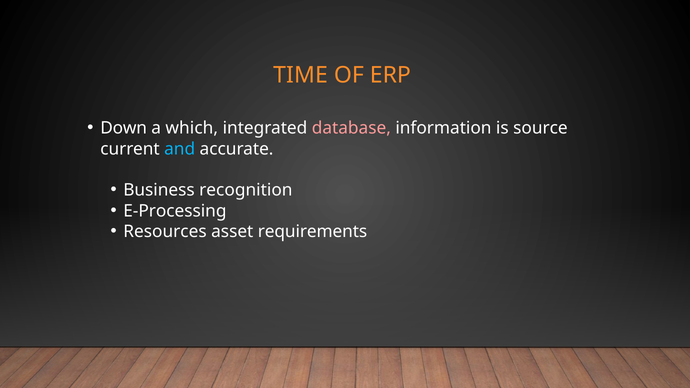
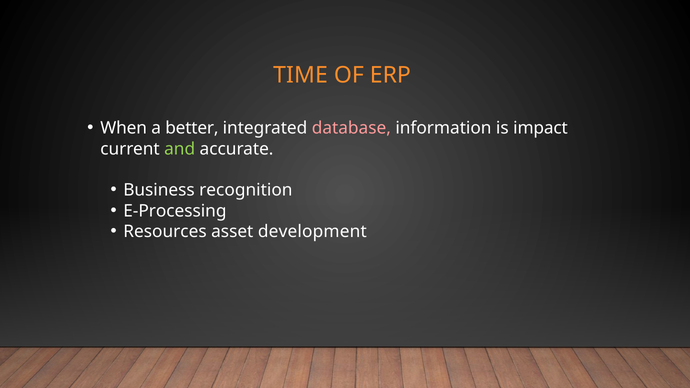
Down: Down -> When
which: which -> better
source: source -> impact
and colour: light blue -> light green
requirements: requirements -> development
